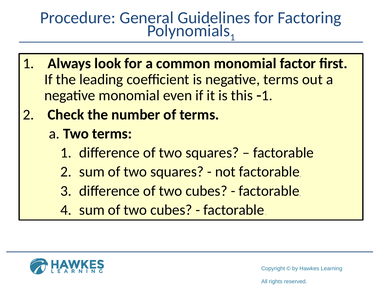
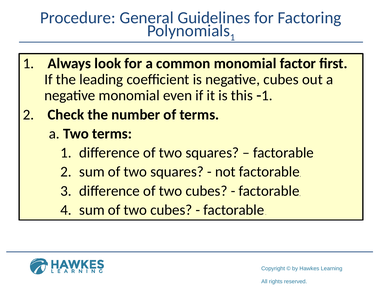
negative terms: terms -> cubes
